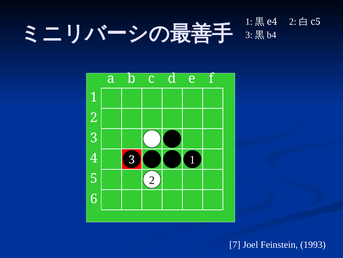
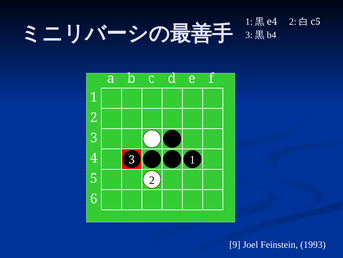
7: 7 -> 9
